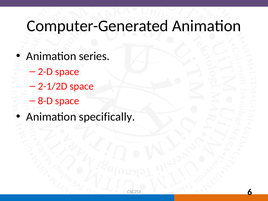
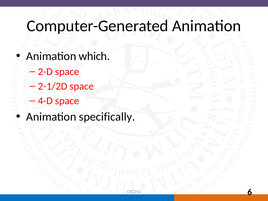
series: series -> which
8-D: 8-D -> 4-D
